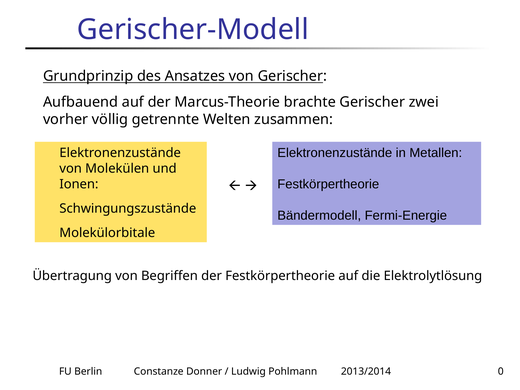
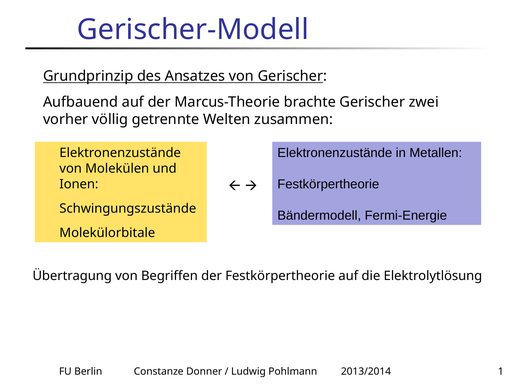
0: 0 -> 1
